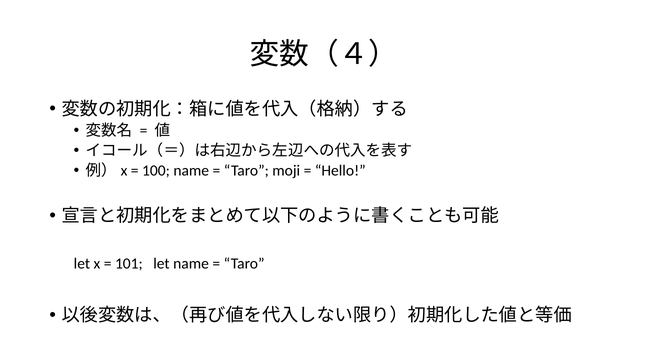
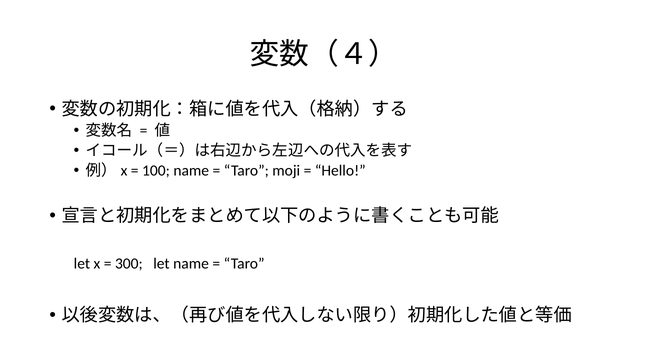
101: 101 -> 300
